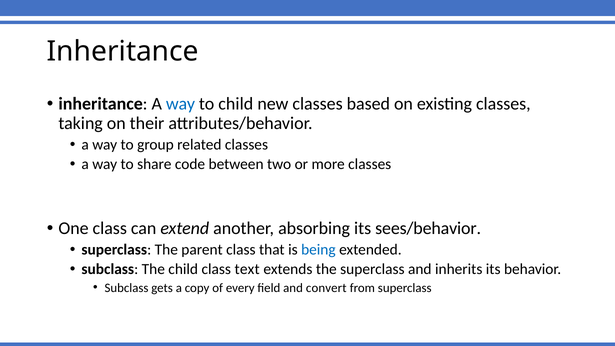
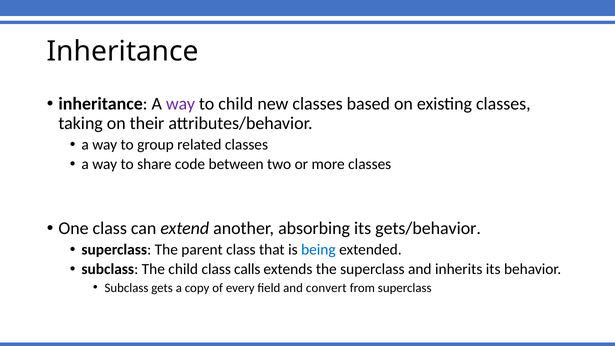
way at (181, 104) colour: blue -> purple
sees/behavior: sees/behavior -> gets/behavior
text: text -> calls
